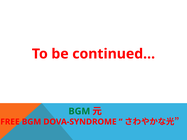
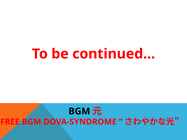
BGM at (79, 111) colour: green -> black
